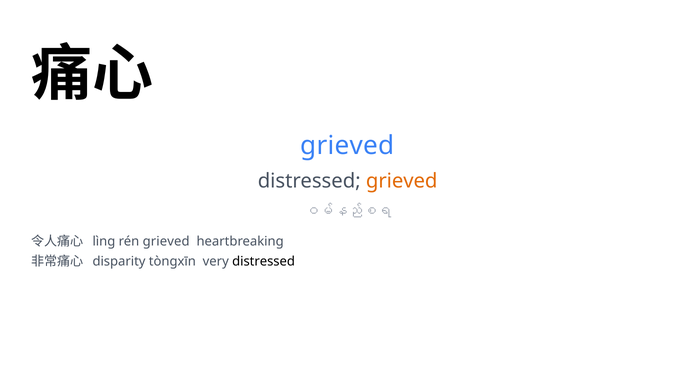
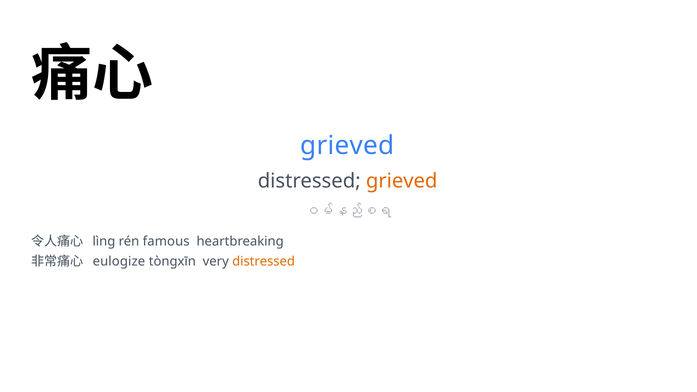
rén grieved: grieved -> famous
disparity: disparity -> eulogize
distressed at (264, 261) colour: black -> orange
